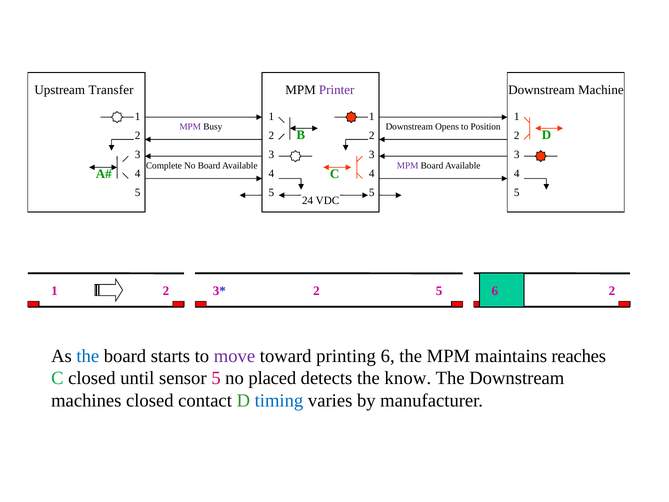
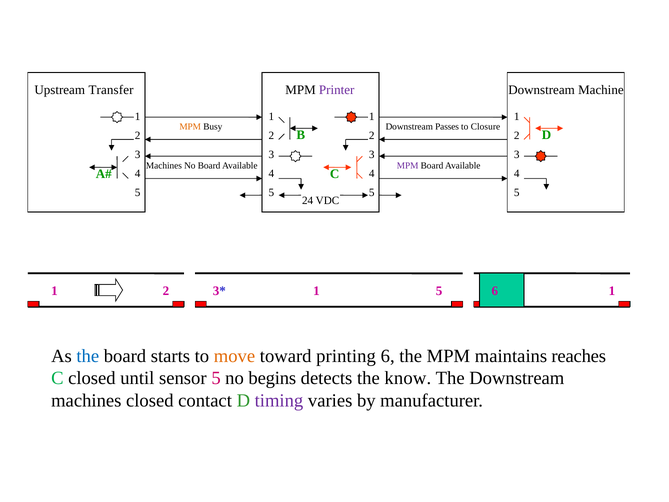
MPM at (190, 127) colour: purple -> orange
Opens: Opens -> Passes
Position: Position -> Closure
Complete at (164, 166): Complete -> Machines
2 at (316, 291): 2 -> 1
6 2: 2 -> 1
move colour: purple -> orange
placed: placed -> begins
timing colour: blue -> purple
